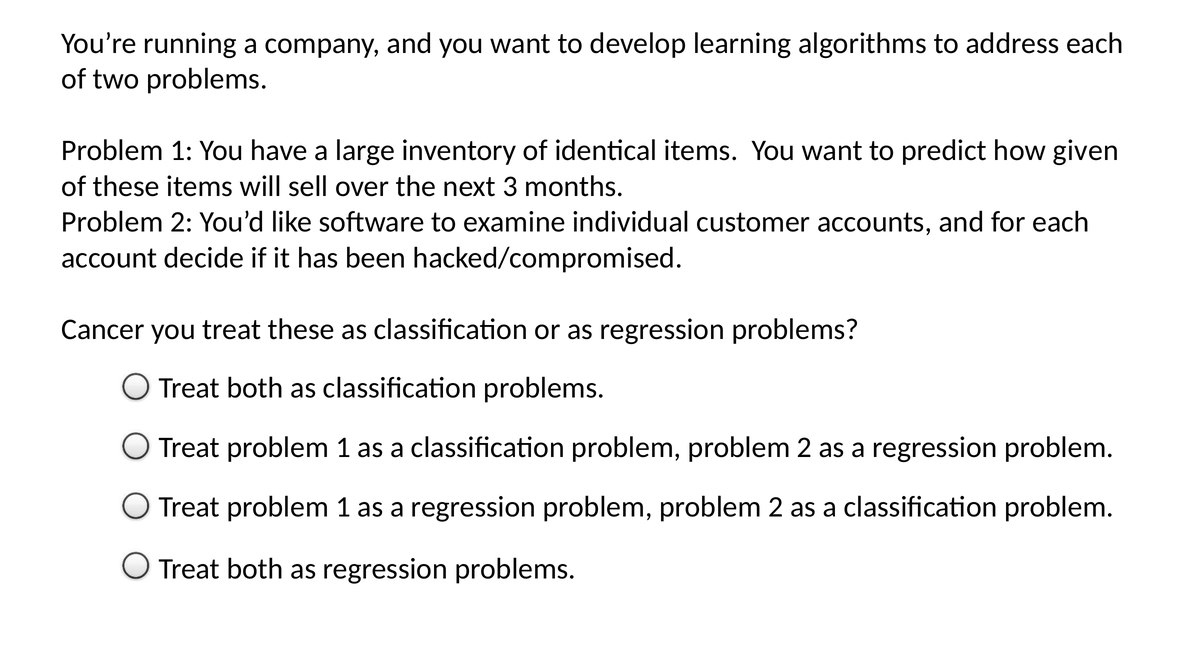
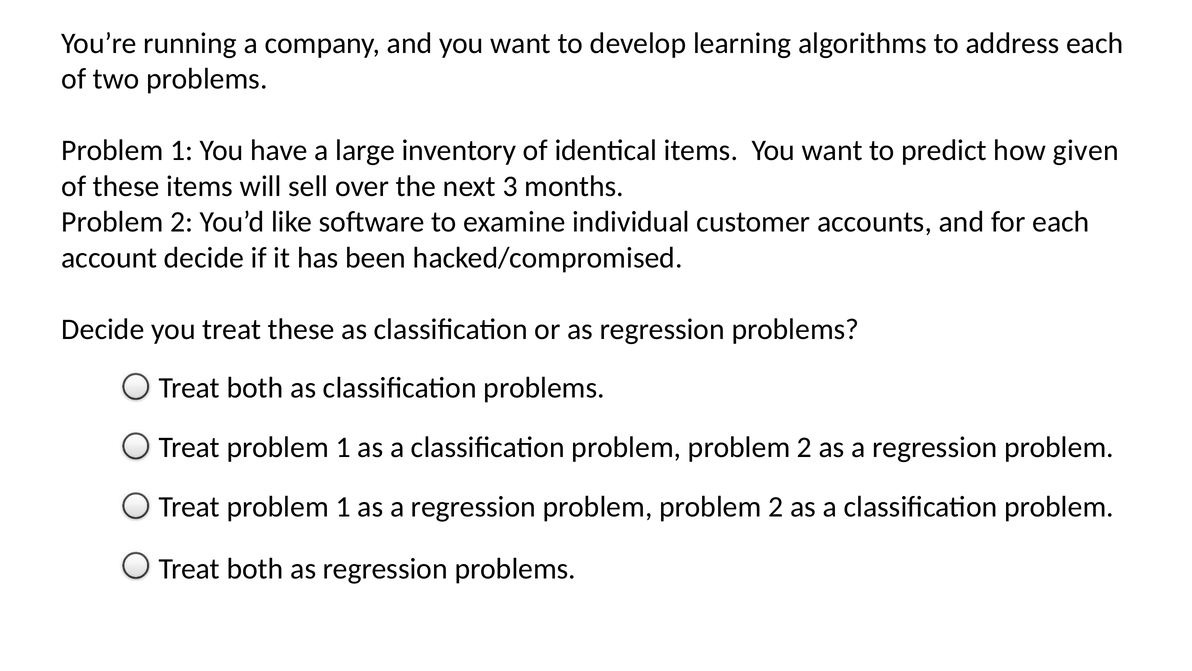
Cancer at (103, 329): Cancer -> Decide
